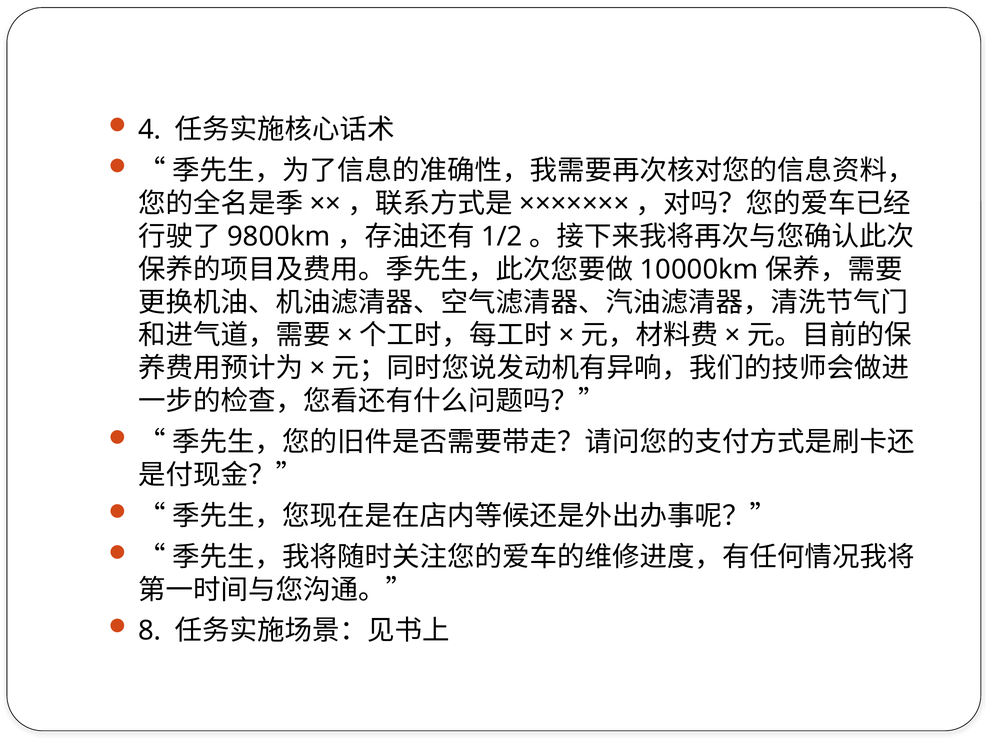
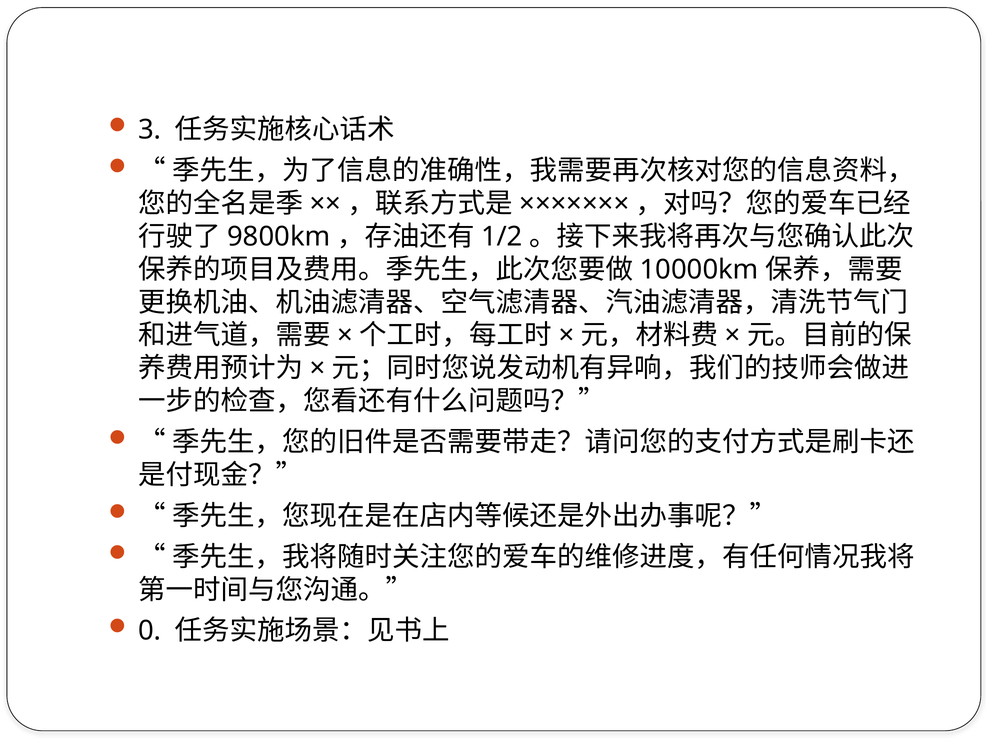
4: 4 -> 3
8: 8 -> 0
